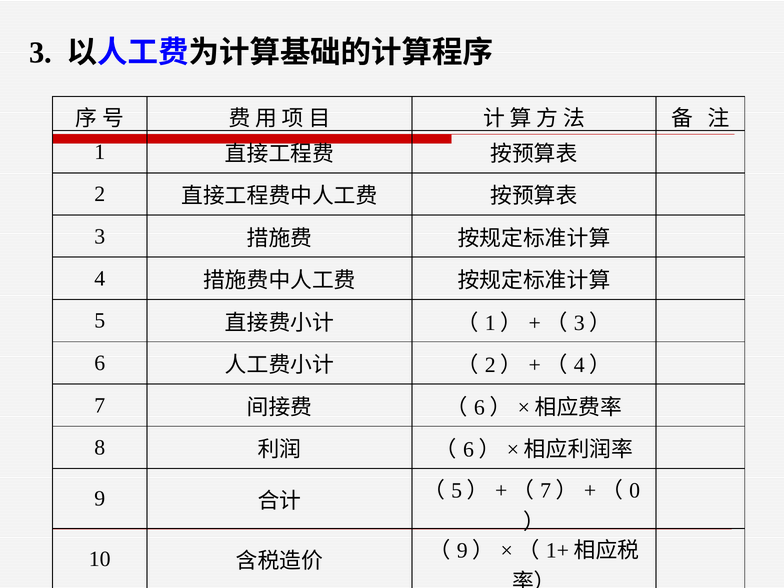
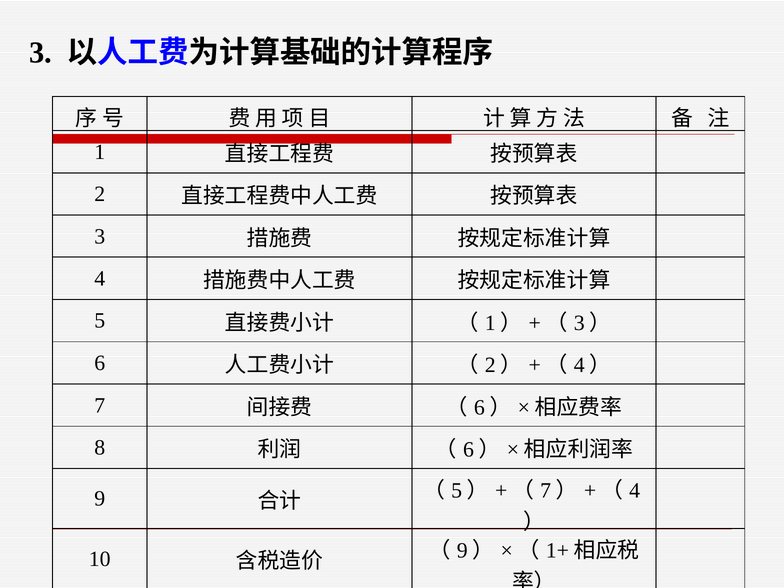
0 at (635, 490): 0 -> 4
